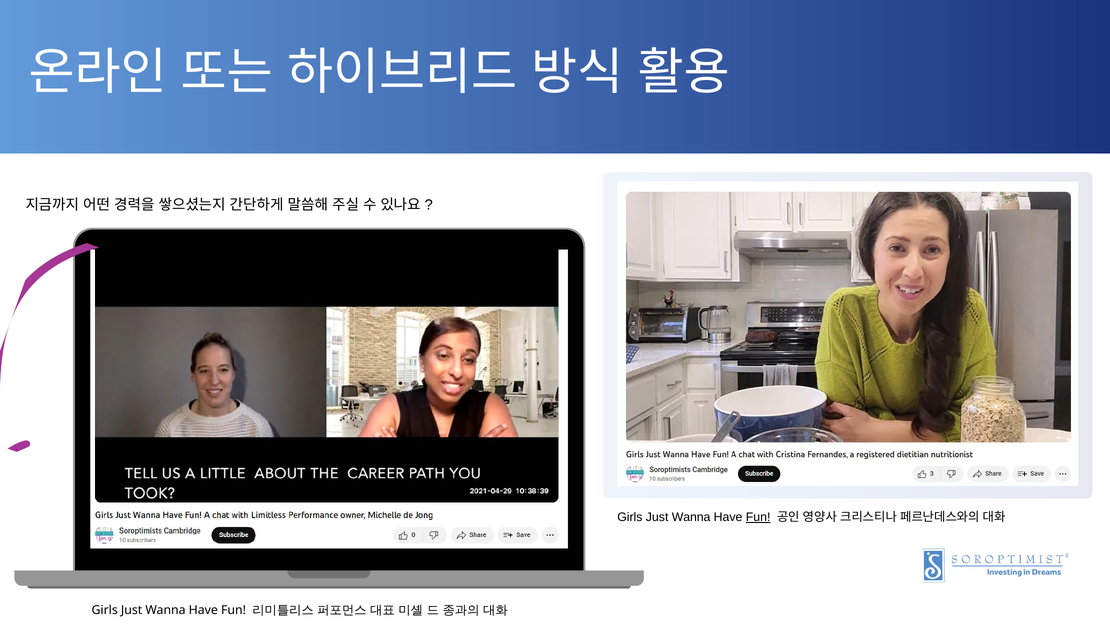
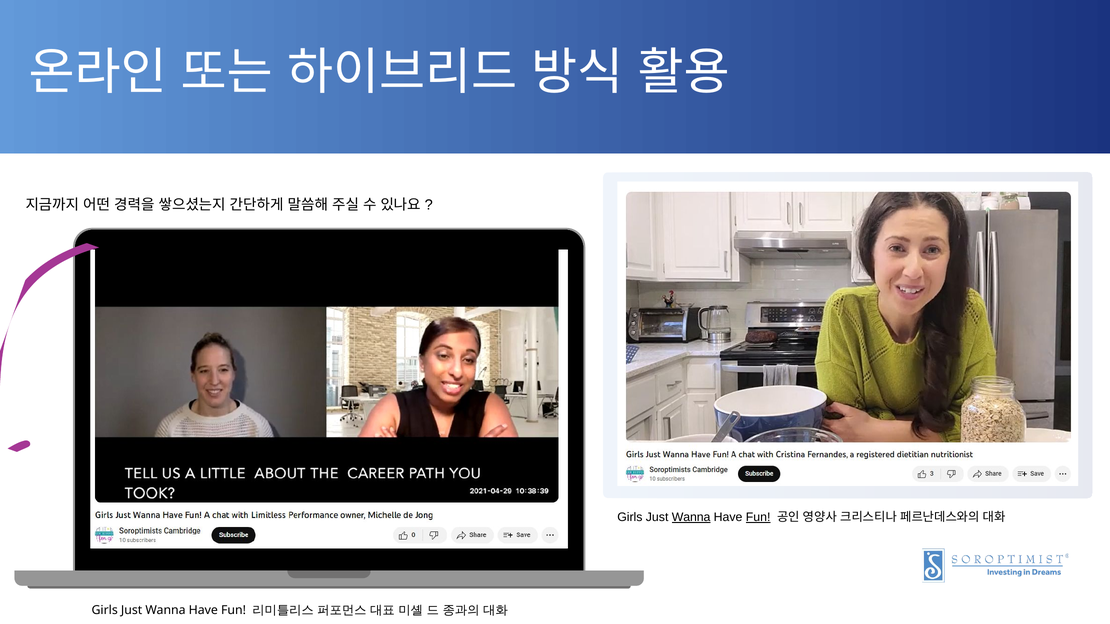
Wanna at (691, 517) underline: none -> present
